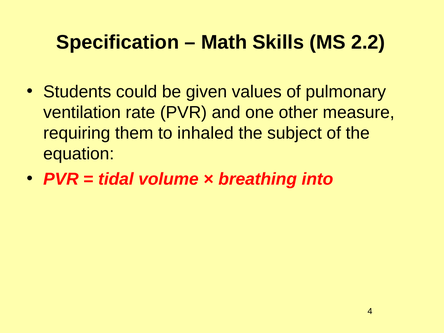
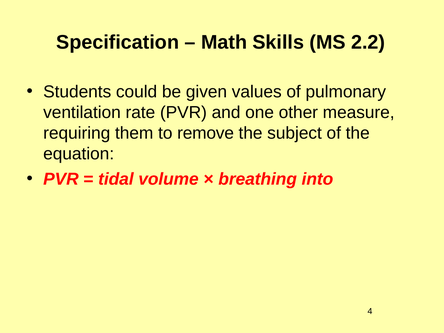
inhaled: inhaled -> remove
